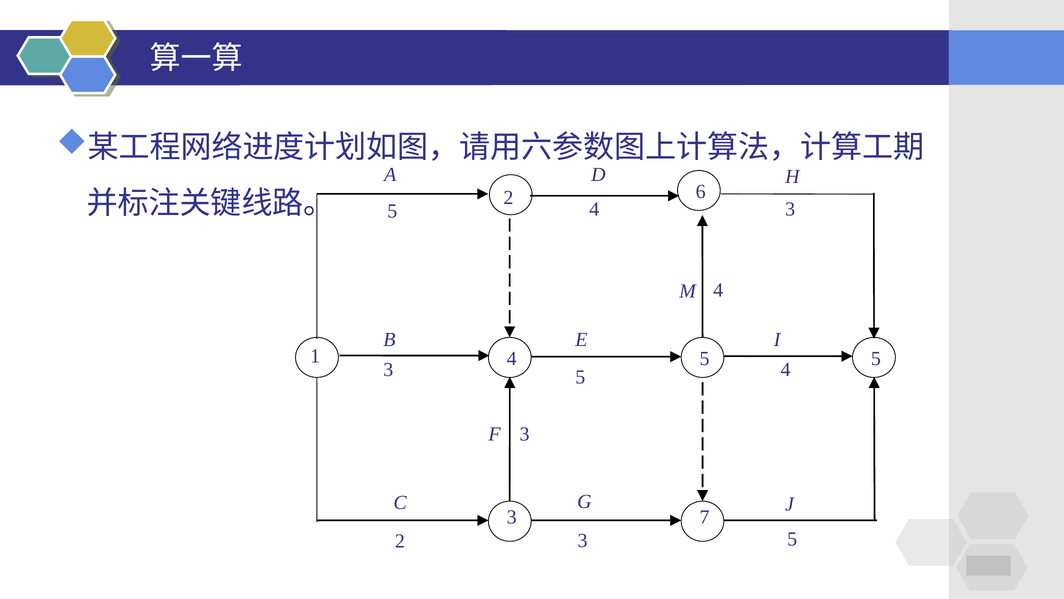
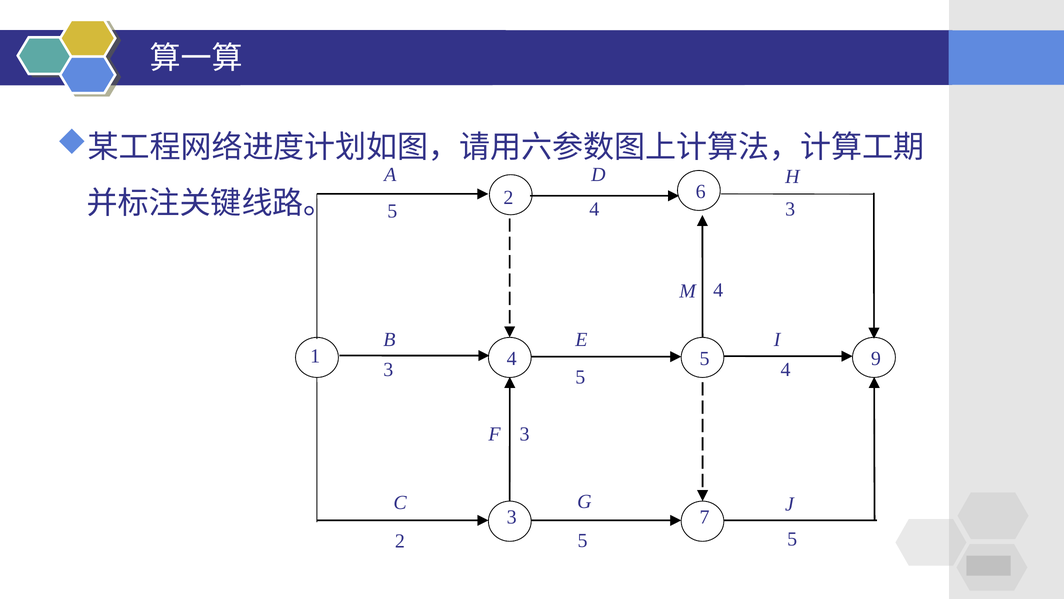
4 5: 5 -> 9
2 3: 3 -> 5
